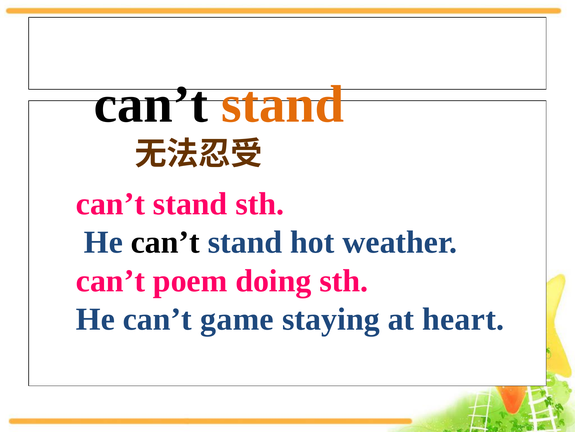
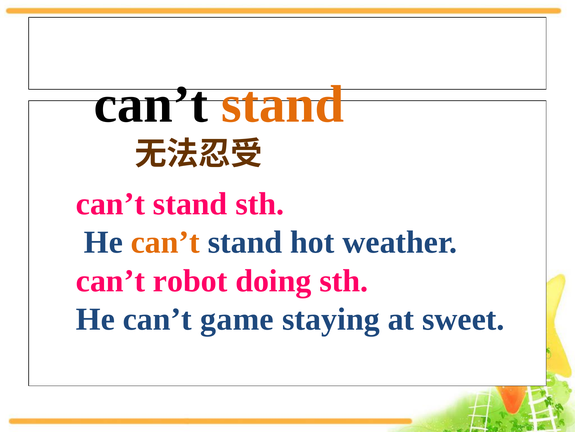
can’t at (165, 242) colour: black -> orange
poem: poem -> robot
heart: heart -> sweet
